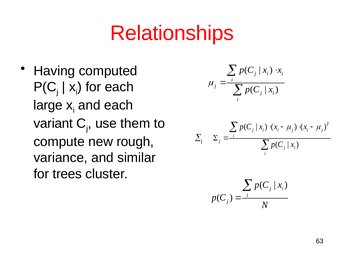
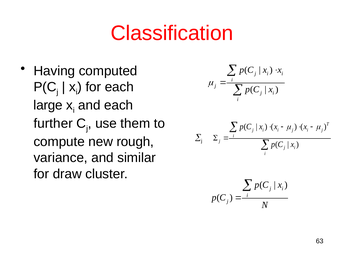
Relationships: Relationships -> Classification
variant: variant -> further
trees: trees -> draw
